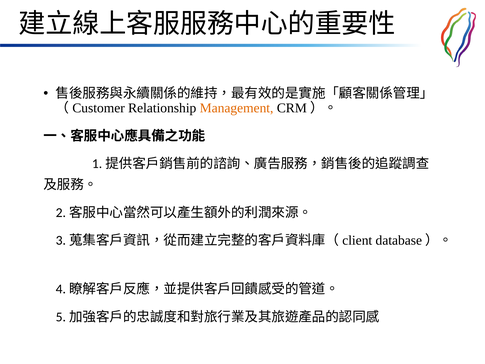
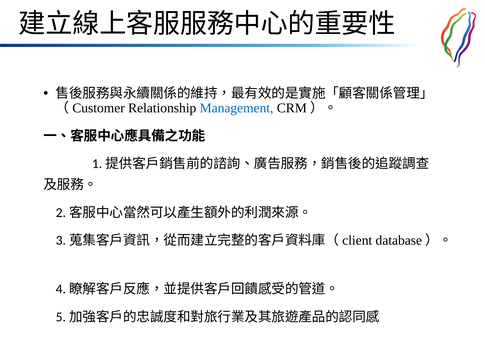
Management colour: orange -> blue
